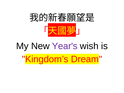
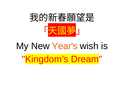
Year's colour: purple -> orange
